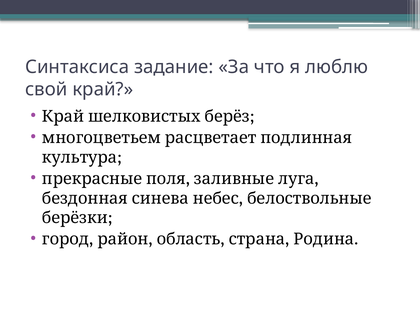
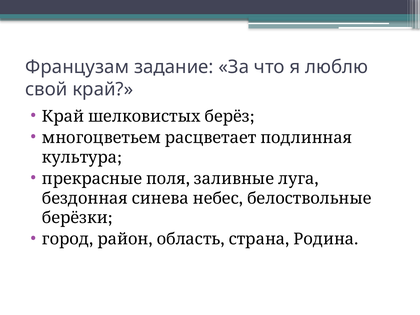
Синтаксиса: Синтаксиса -> Французам
